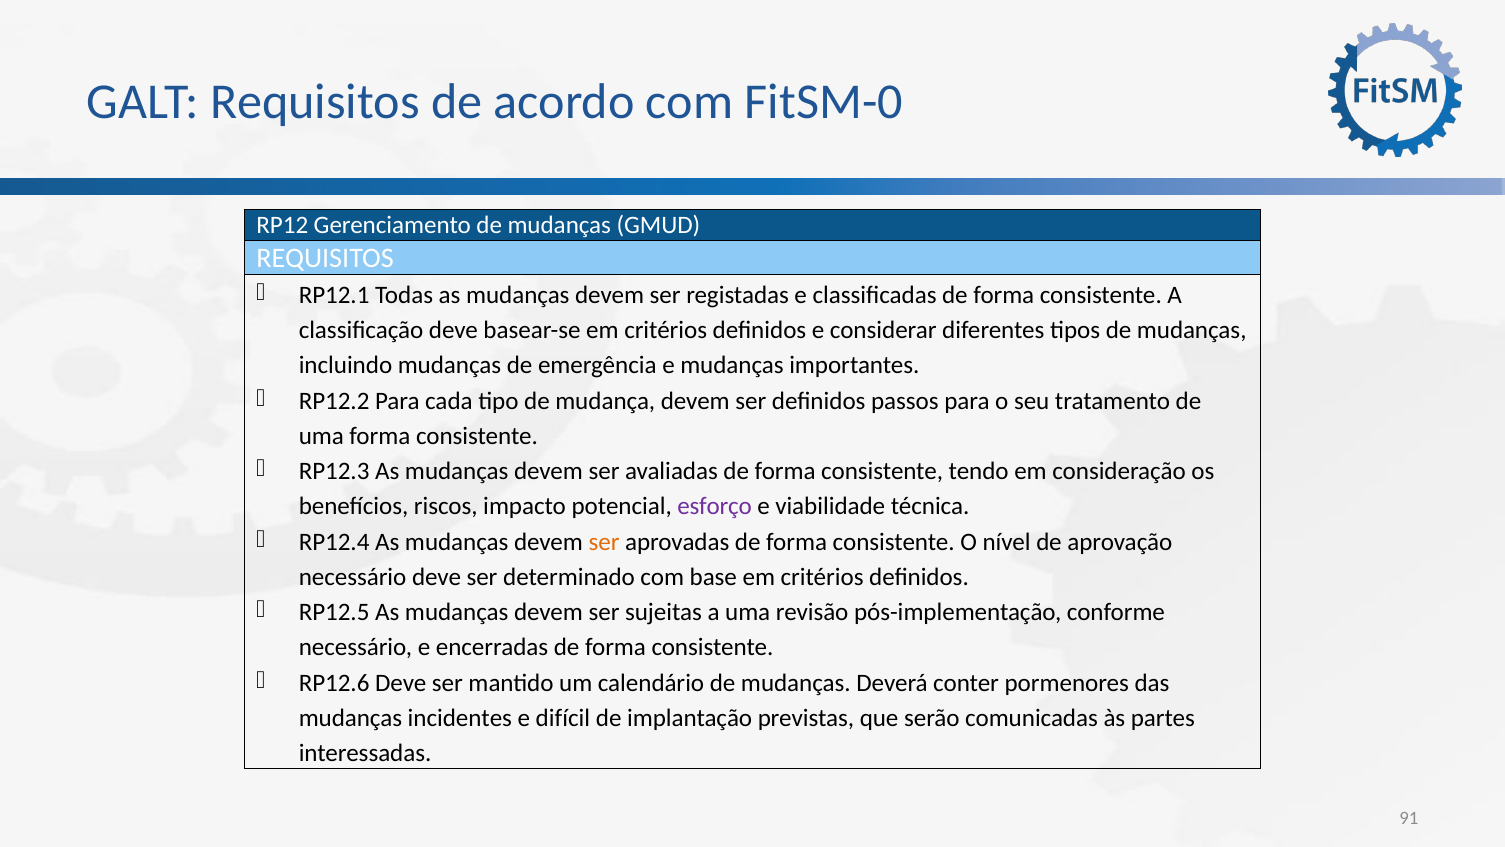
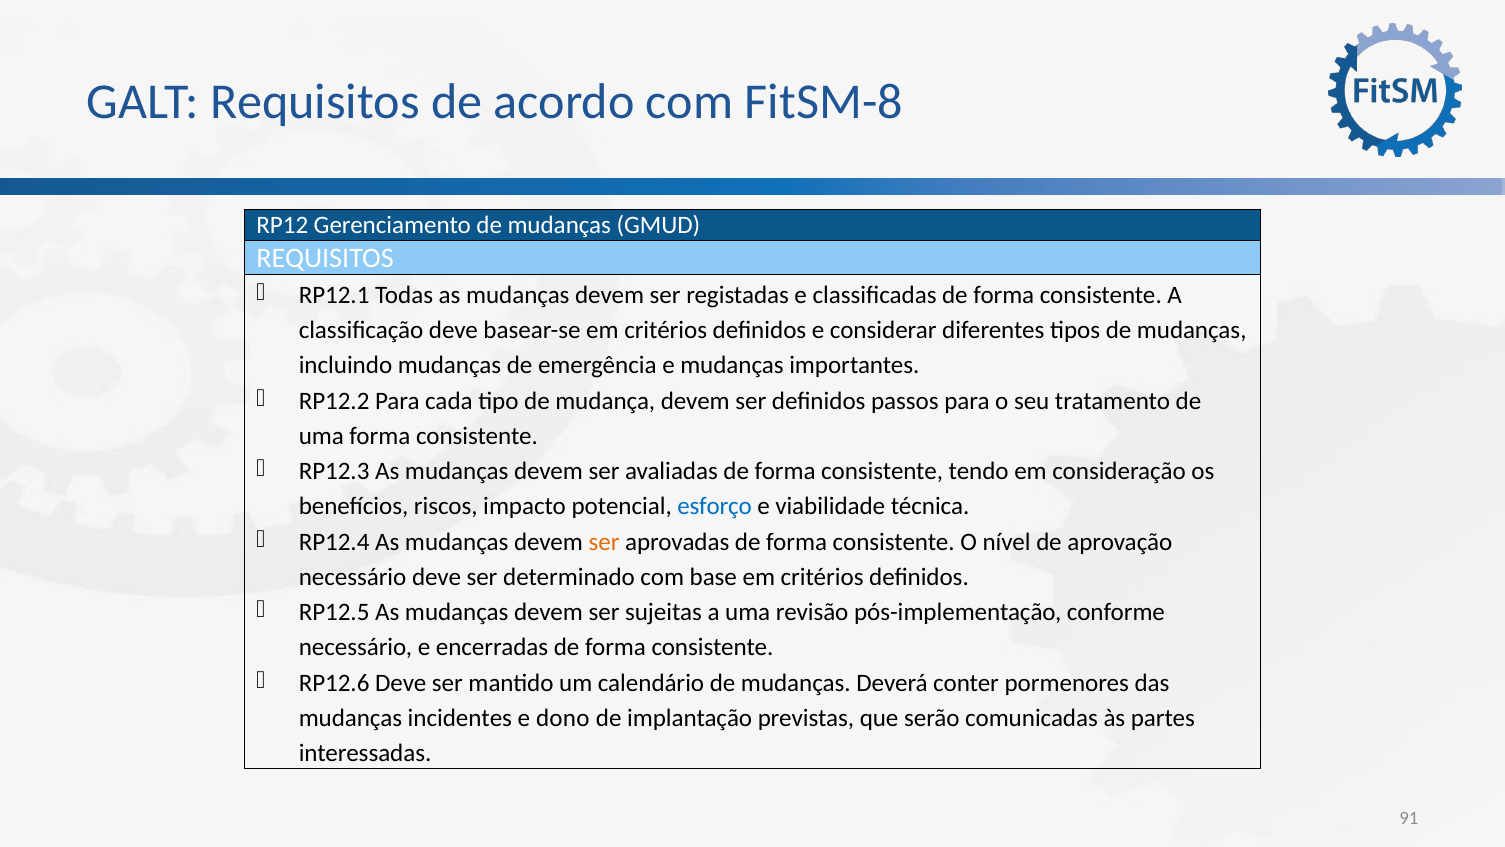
FitSM-0: FitSM-0 -> FitSM-8
esforço colour: purple -> blue
difícil: difícil -> dono
